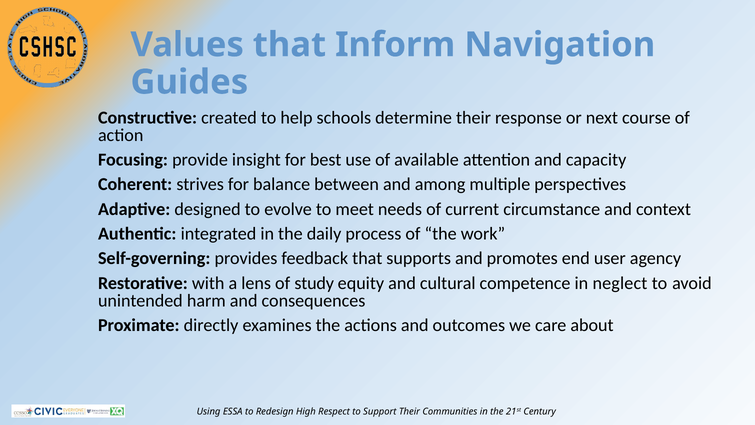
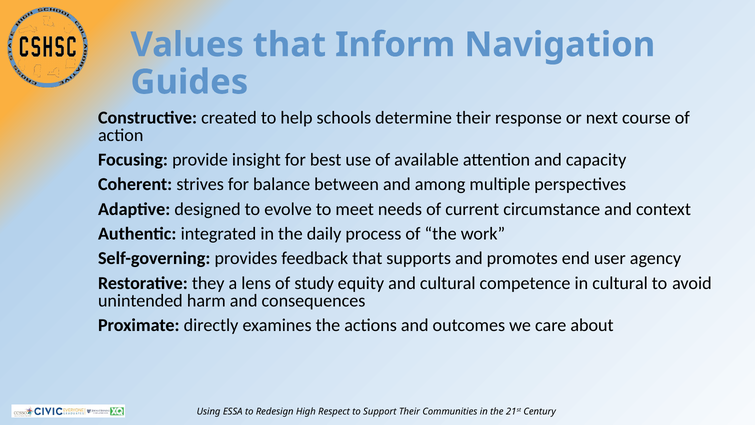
with: with -> they
in neglect: neglect -> cultural
